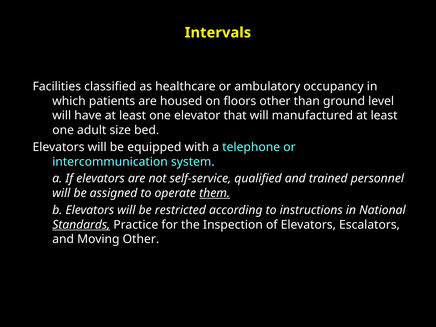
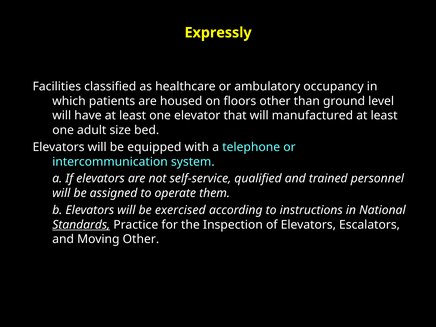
Intervals: Intervals -> Expressly
them underline: present -> none
restricted: restricted -> exercised
